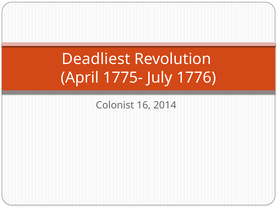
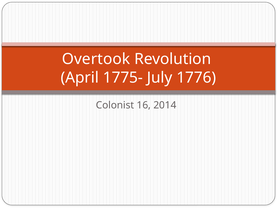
Deadliest: Deadliest -> Overtook
